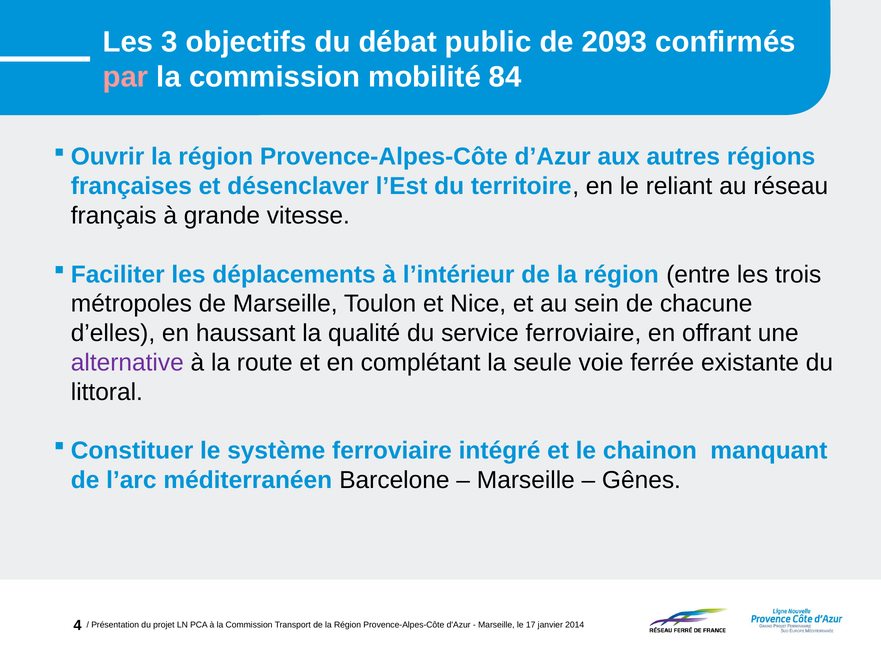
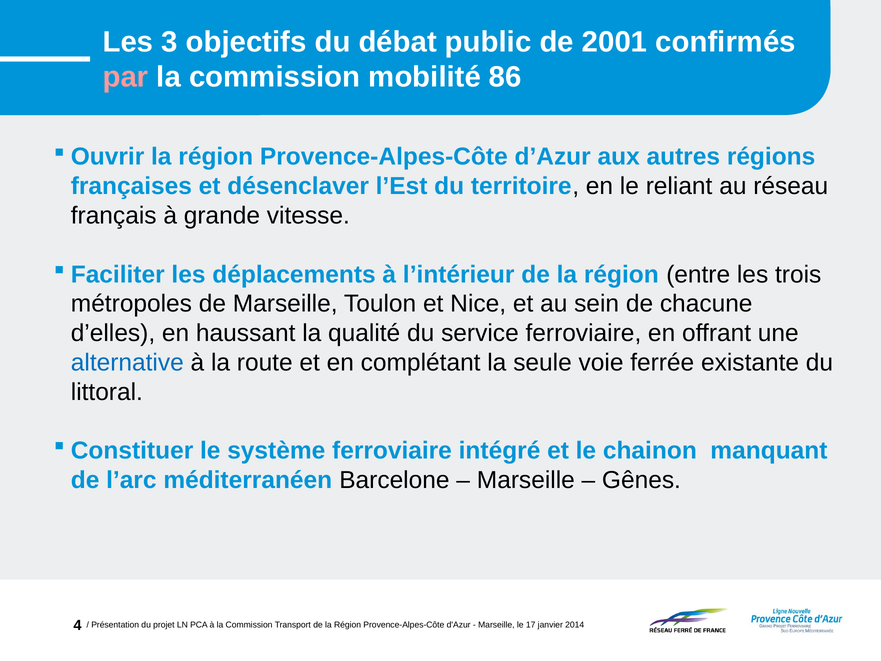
2093: 2093 -> 2001
84: 84 -> 86
alternative colour: purple -> blue
